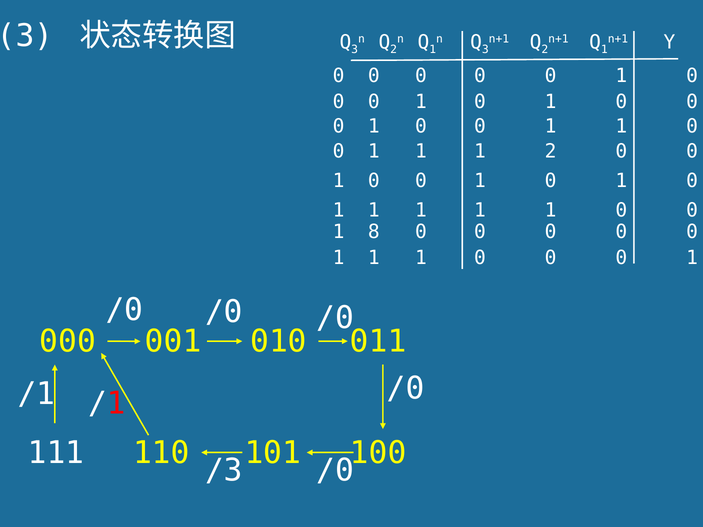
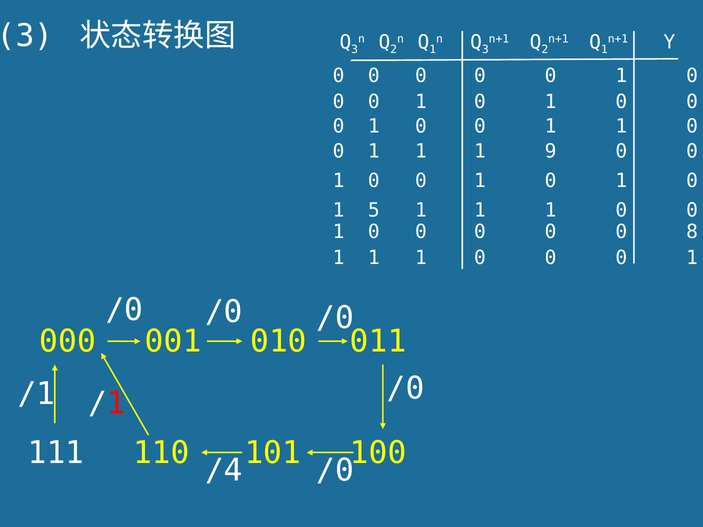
1 2: 2 -> 9
1 at (374, 210): 1 -> 5
8 at (374, 232): 8 -> 0
0 at (692, 232): 0 -> 8
/3: /3 -> /4
